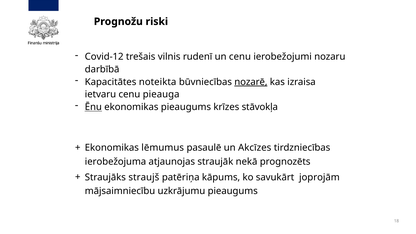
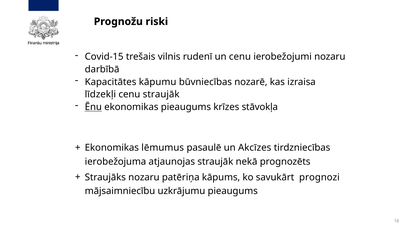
Covid-12: Covid-12 -> Covid-15
noteikta: noteikta -> kāpumu
nozarē underline: present -> none
ietvaru: ietvaru -> līdzekļi
cenu pieauga: pieauga -> straujāk
Straujāks straujš: straujš -> nozaru
joprojām: joprojām -> prognozi
